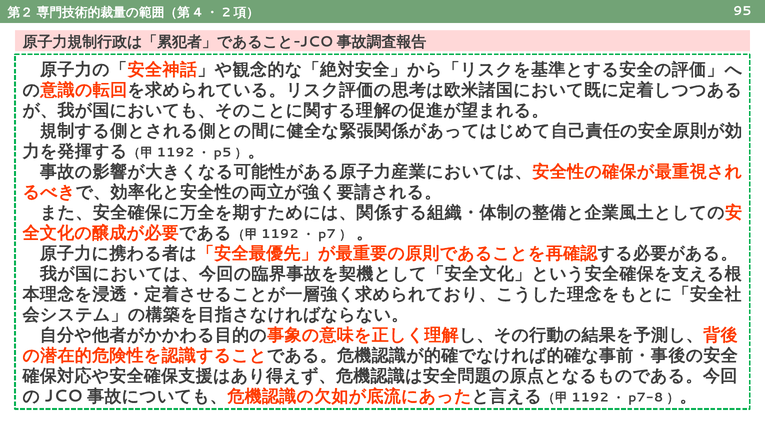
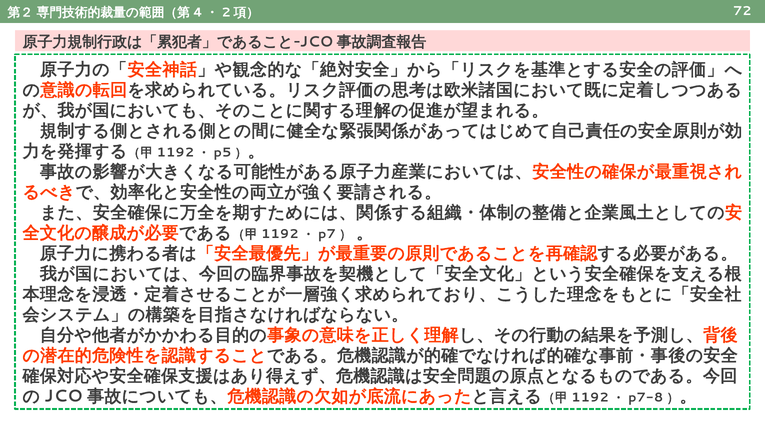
95: 95 -> 72
